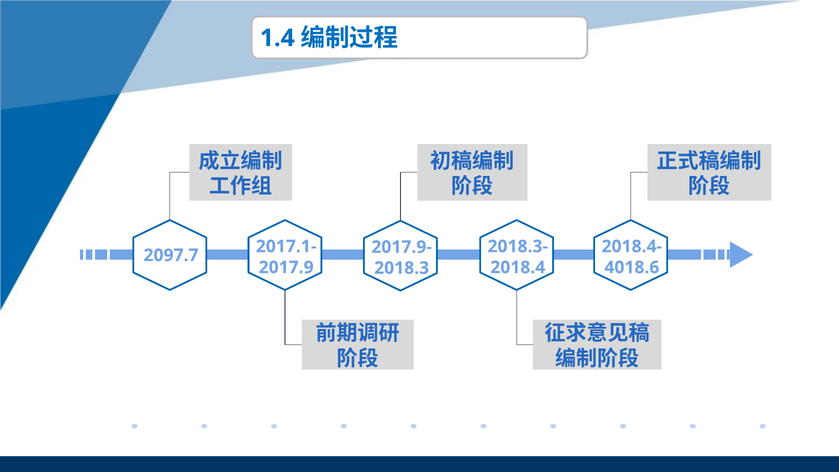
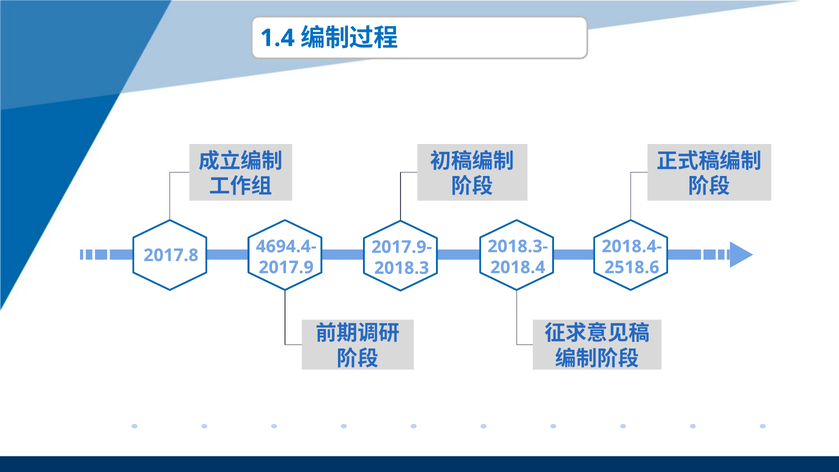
2017.1-: 2017.1- -> 4694.4-
2097.7: 2097.7 -> 2017.8
4018.6: 4018.6 -> 2518.6
